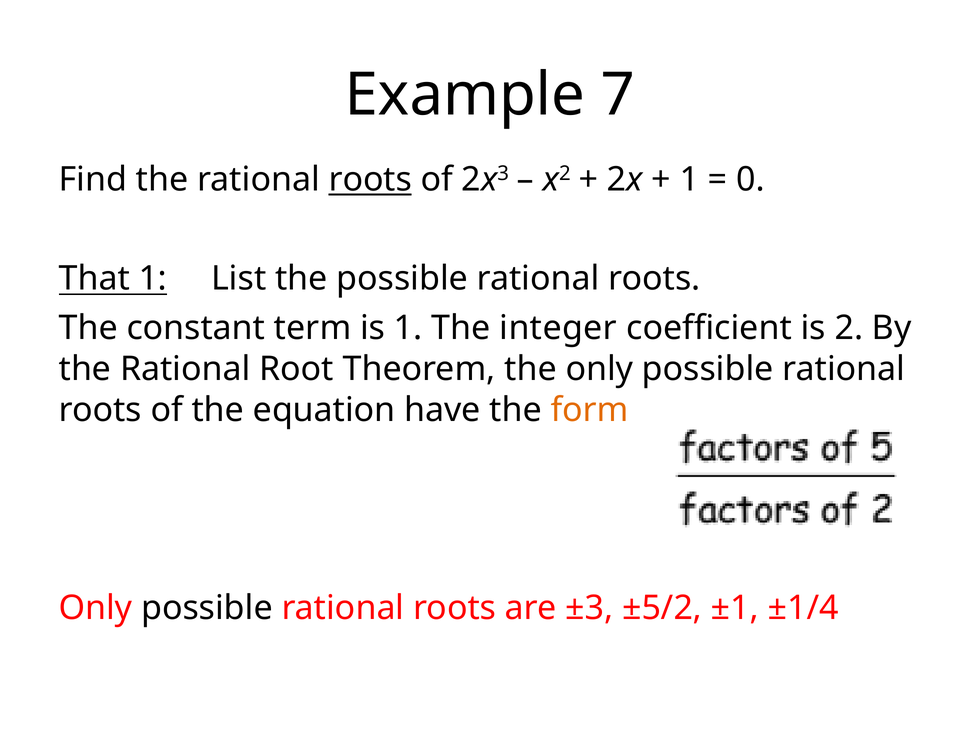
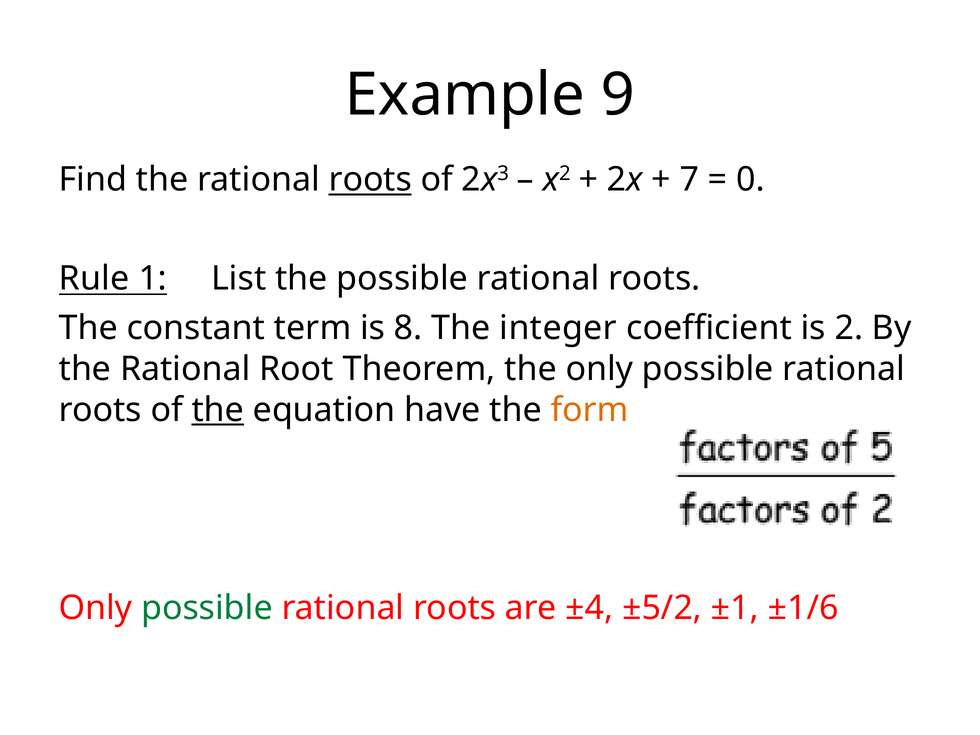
7: 7 -> 9
1 at (689, 180): 1 -> 7
That: That -> Rule
is 1: 1 -> 8
the at (218, 410) underline: none -> present
possible at (207, 608) colour: black -> green
±3: ±3 -> ±4
±1/4: ±1/4 -> ±1/6
